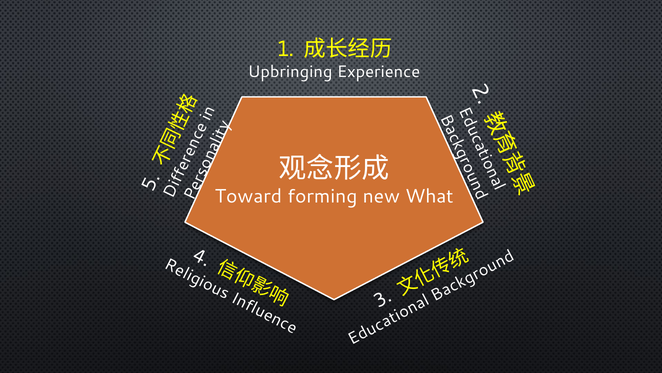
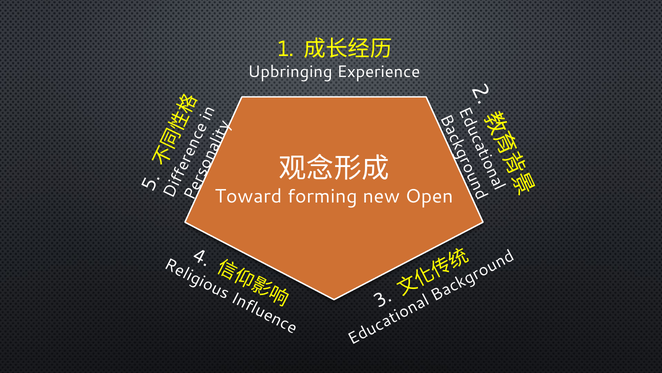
What: What -> Open
